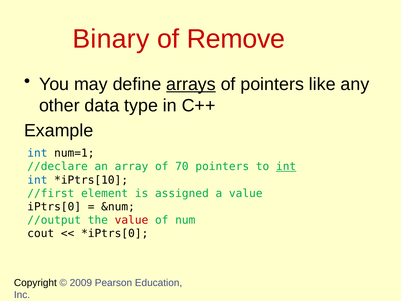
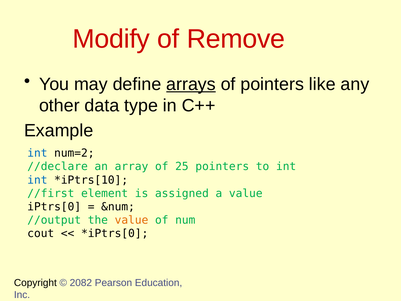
Binary: Binary -> Modify
num=1: num=1 -> num=2
70: 70 -> 25
int at (286, 167) underline: present -> none
value at (132, 220) colour: red -> orange
2009: 2009 -> 2082
